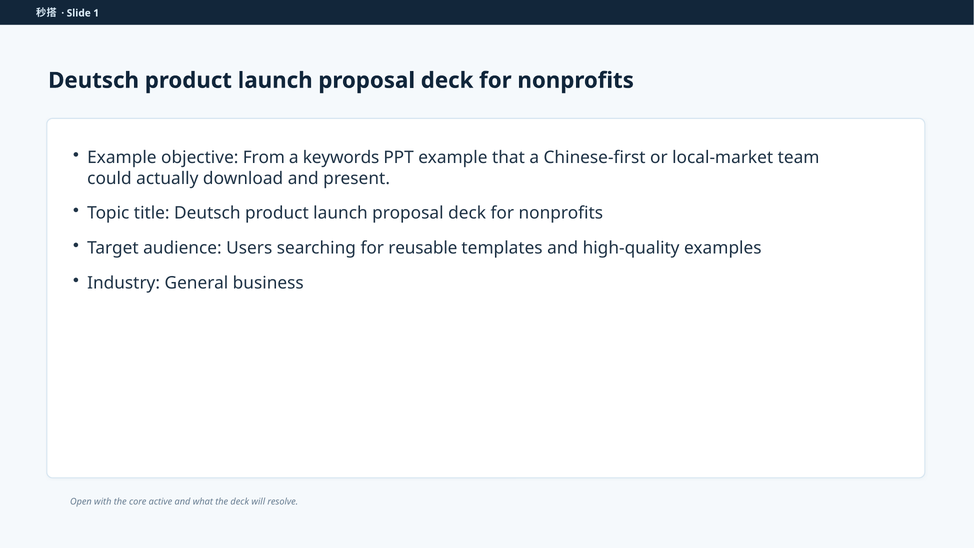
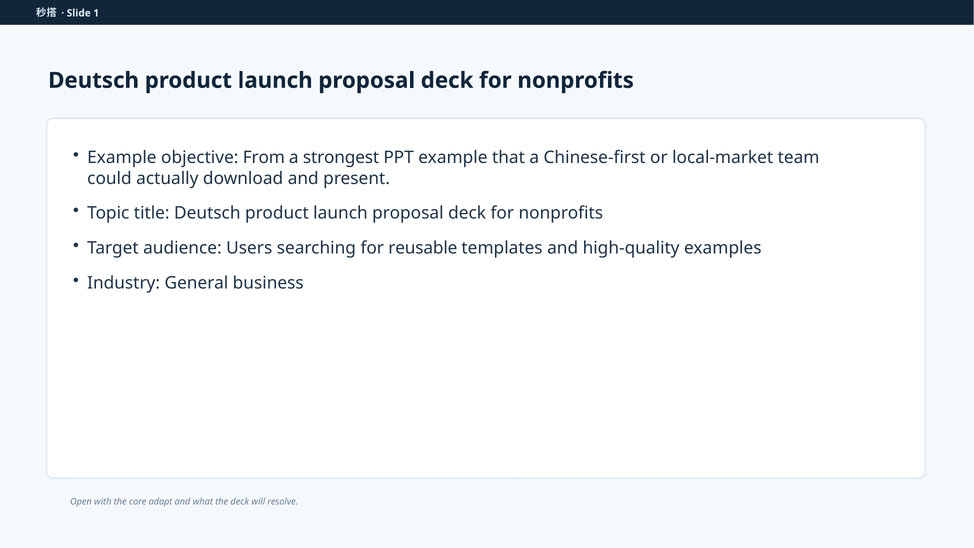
keywords: keywords -> strongest
active: active -> adapt
